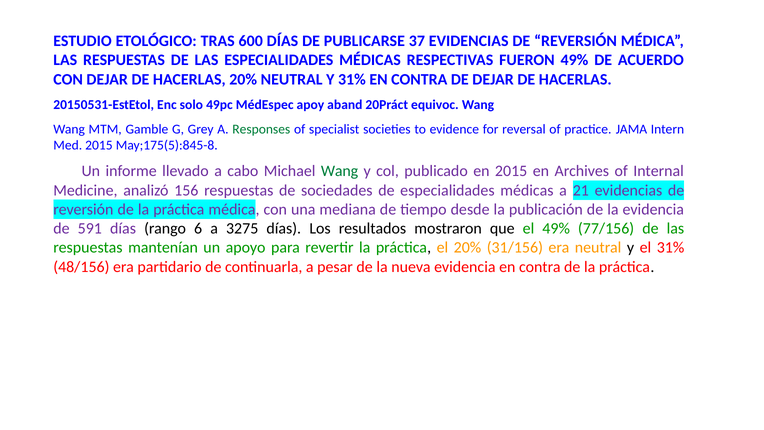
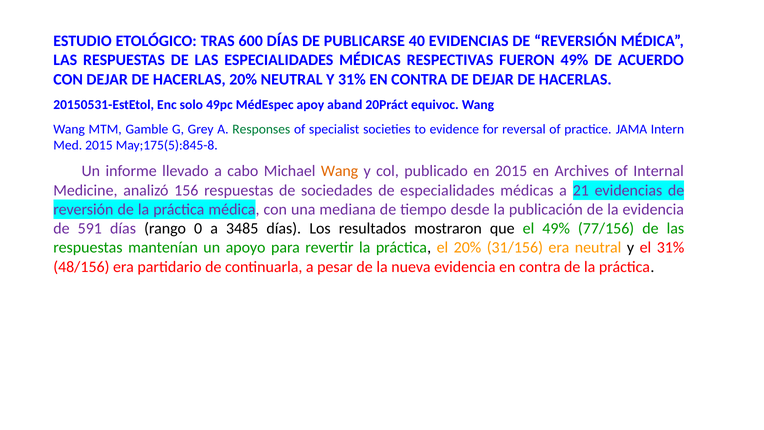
37: 37 -> 40
Wang at (340, 171) colour: green -> orange
6: 6 -> 0
3275: 3275 -> 3485
